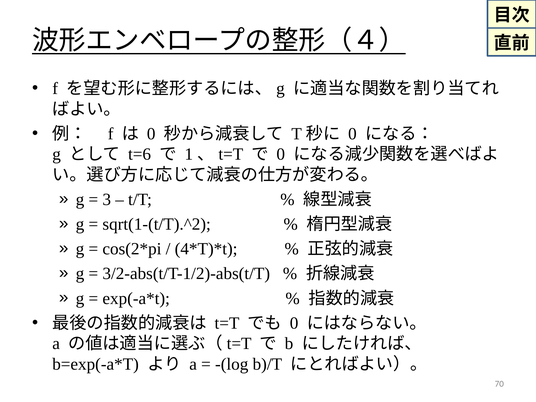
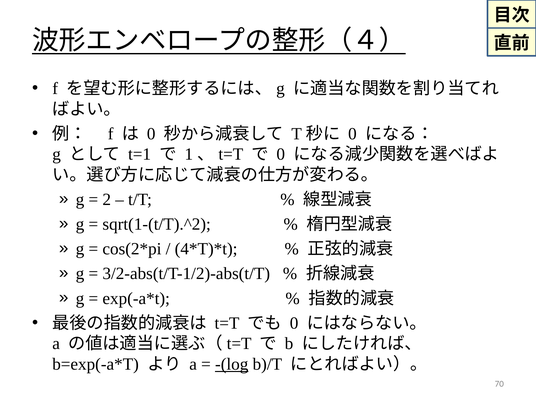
t=6: t=6 -> t=1
3: 3 -> 2
-(log underline: none -> present
